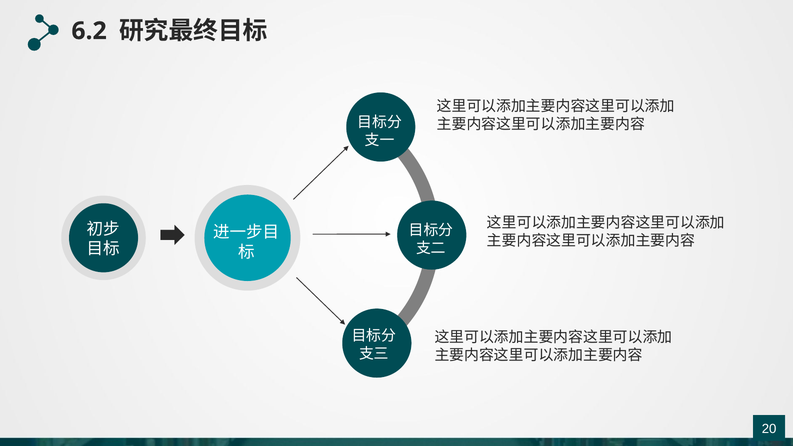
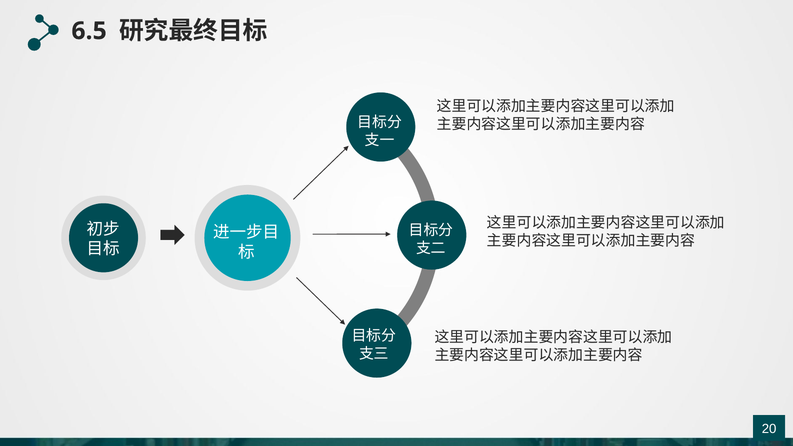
6.2: 6.2 -> 6.5
